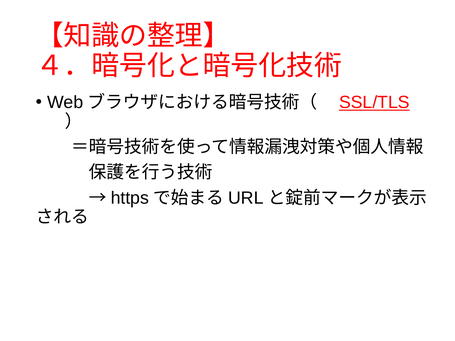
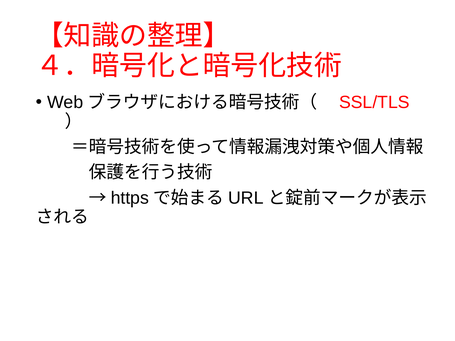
SSL/TLS underline: present -> none
